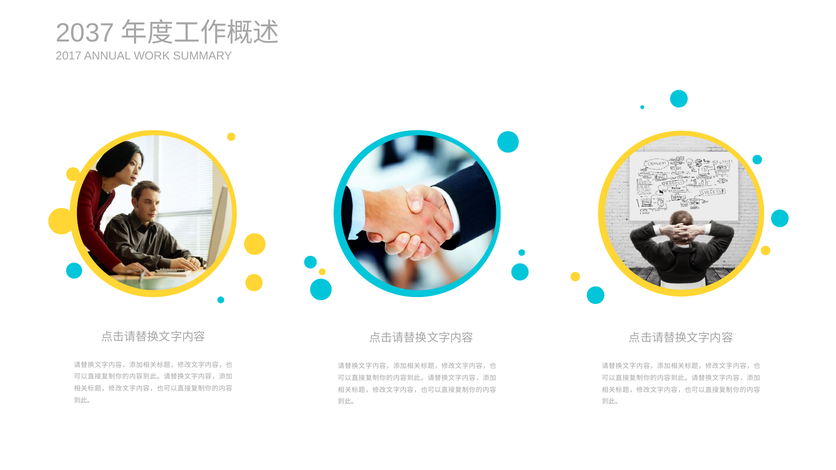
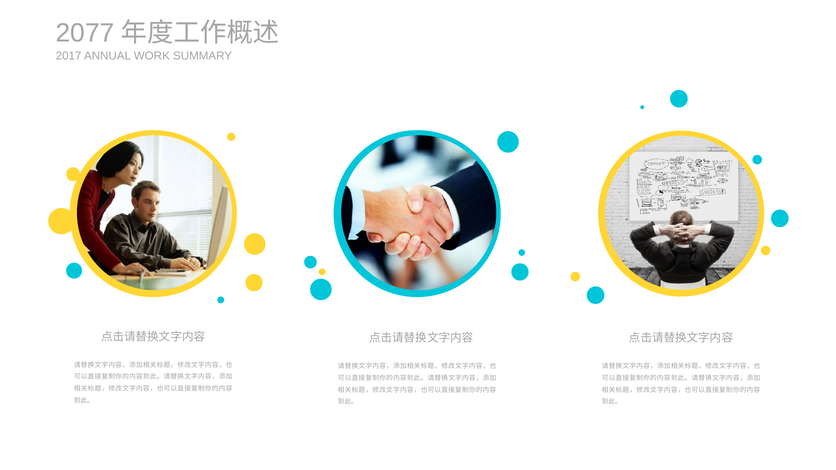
2037: 2037 -> 2077
